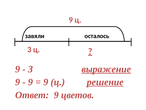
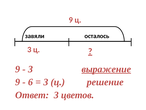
9 at (31, 82): 9 -> 6
9 at (46, 82): 9 -> 3
решение underline: present -> none
Ответ 9: 9 -> 3
